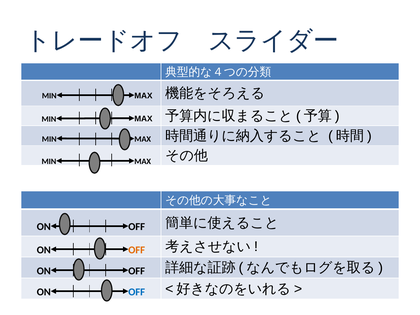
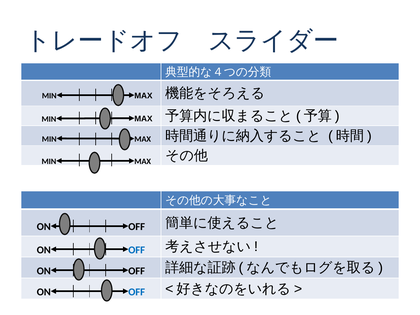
OFF at (137, 250) colour: orange -> blue
